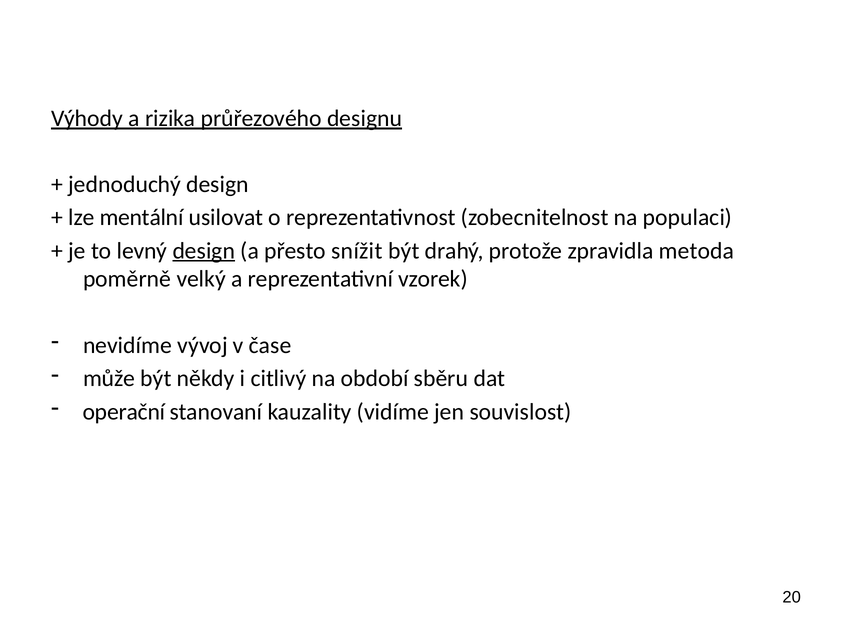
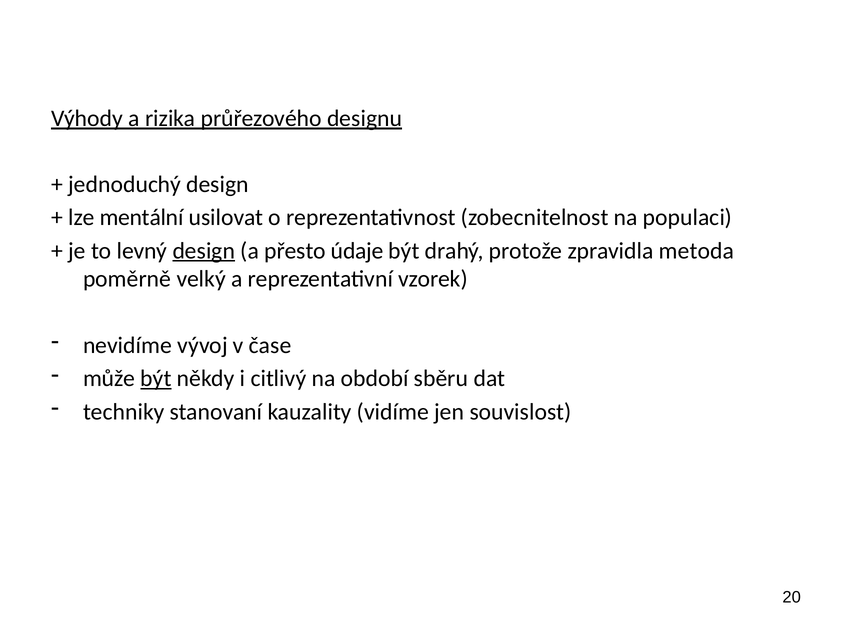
snížit: snížit -> údaje
být at (156, 379) underline: none -> present
operační: operační -> techniky
